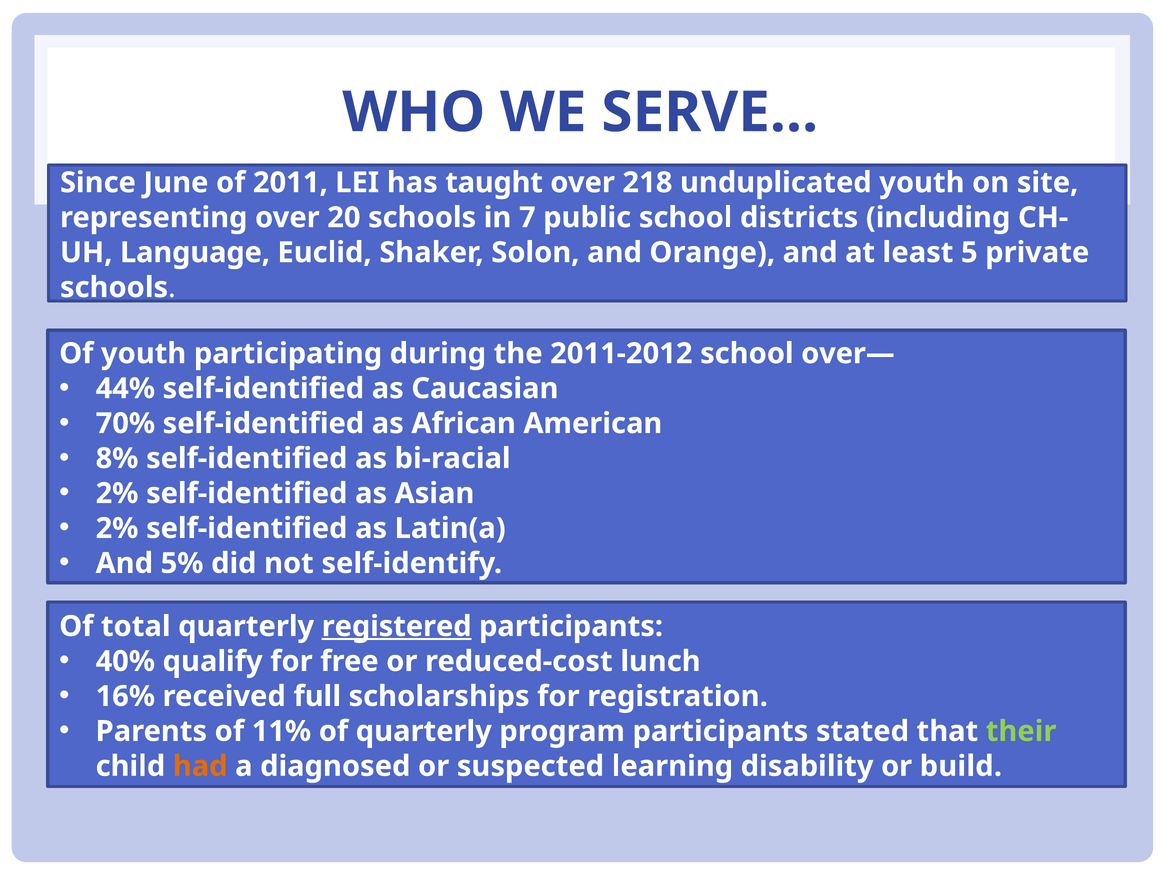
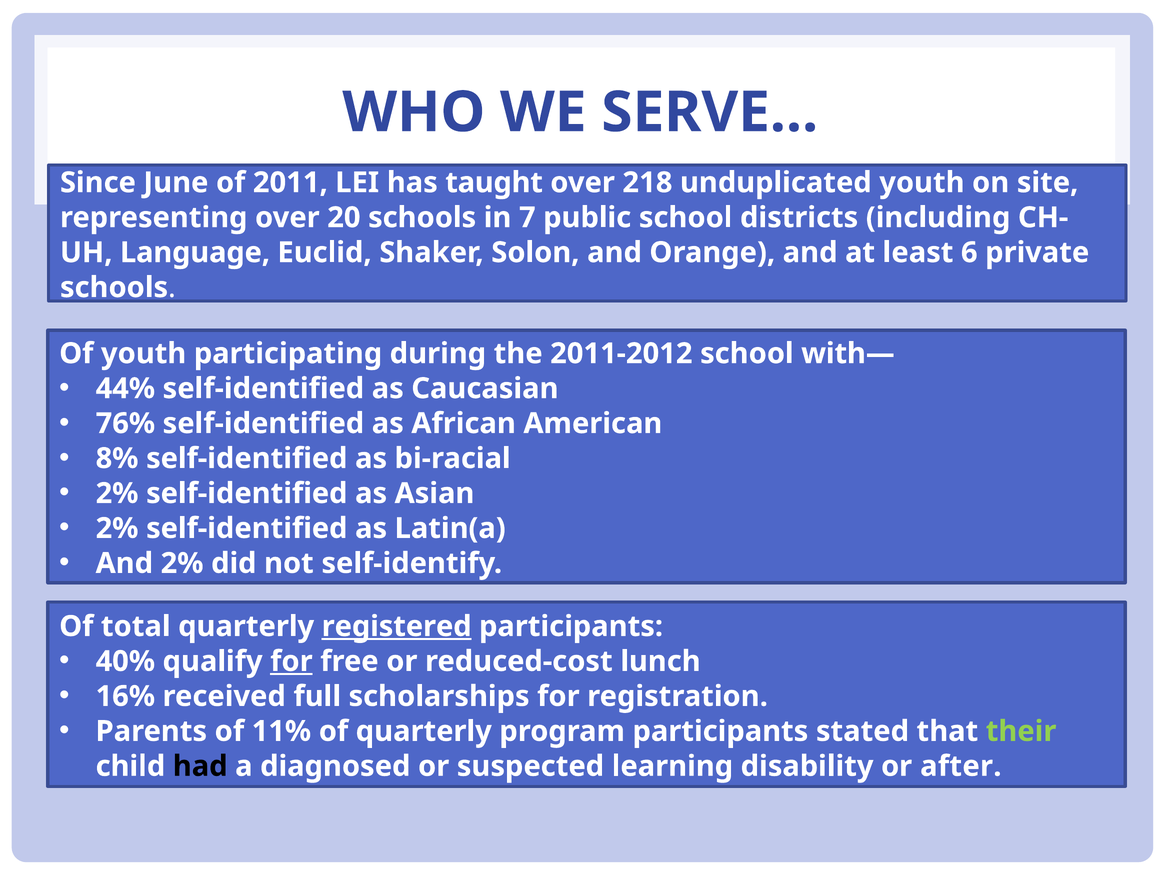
5: 5 -> 6
over—: over— -> with—
70%: 70% -> 76%
And 5%: 5% -> 2%
for at (291, 661) underline: none -> present
had colour: orange -> black
build: build -> after
